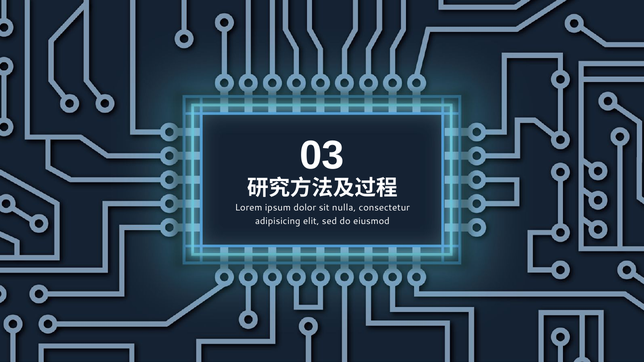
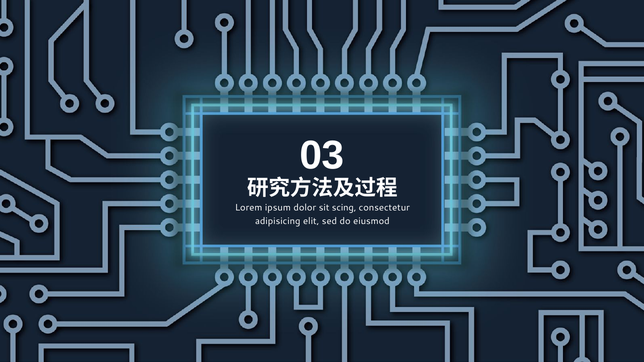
nulla: nulla -> scing
